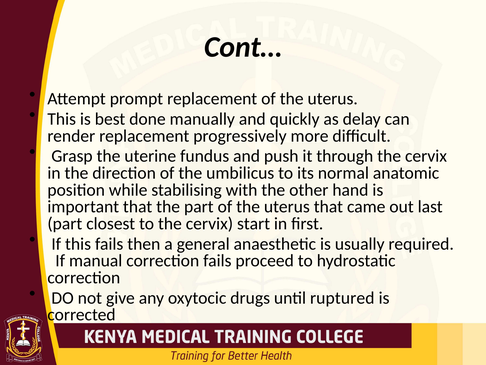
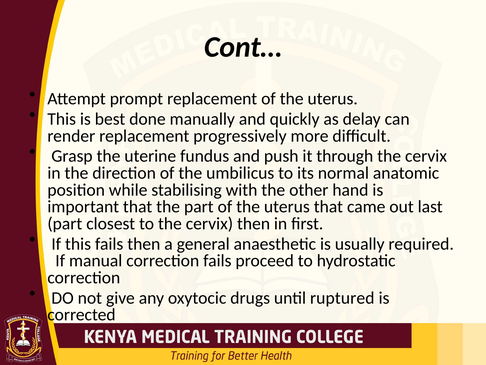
cervix start: start -> then
